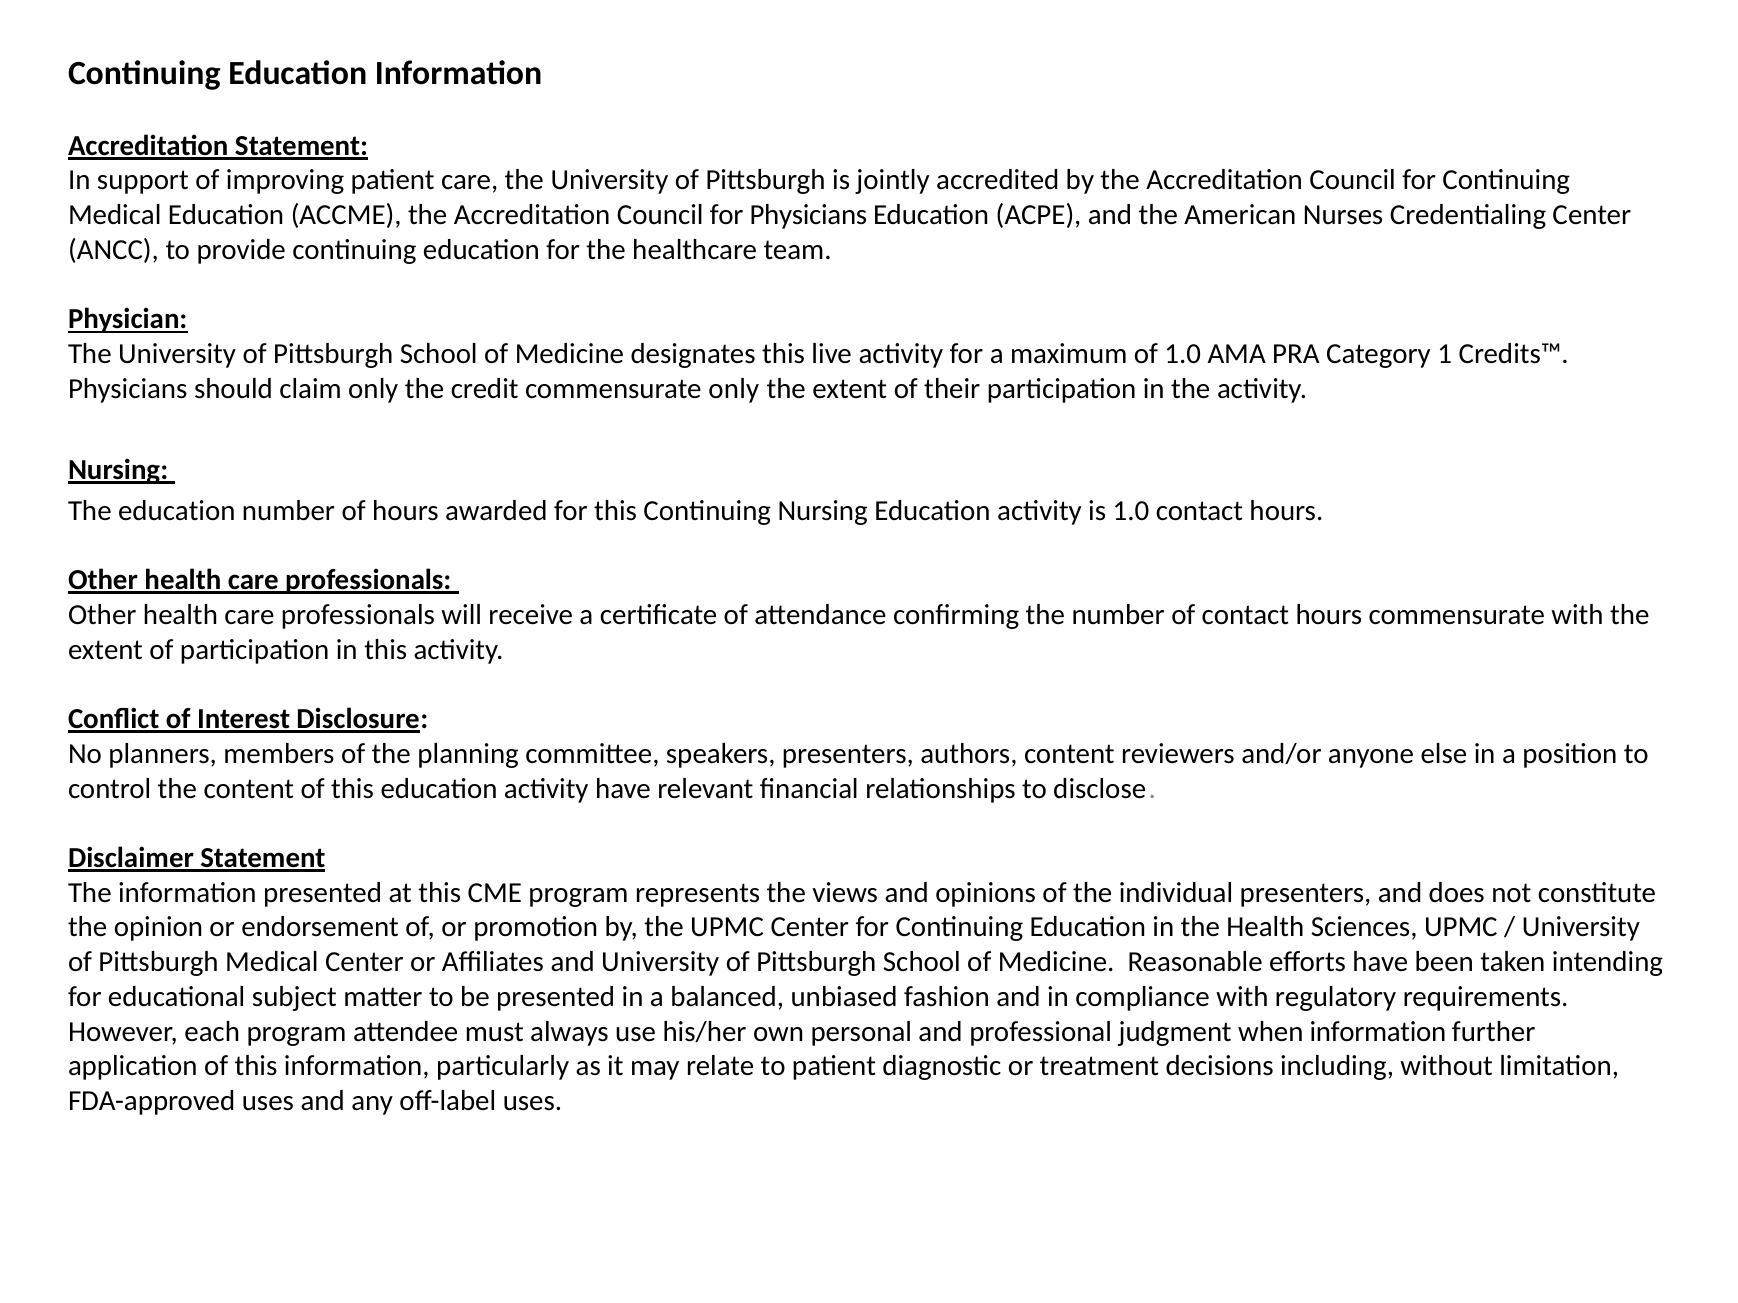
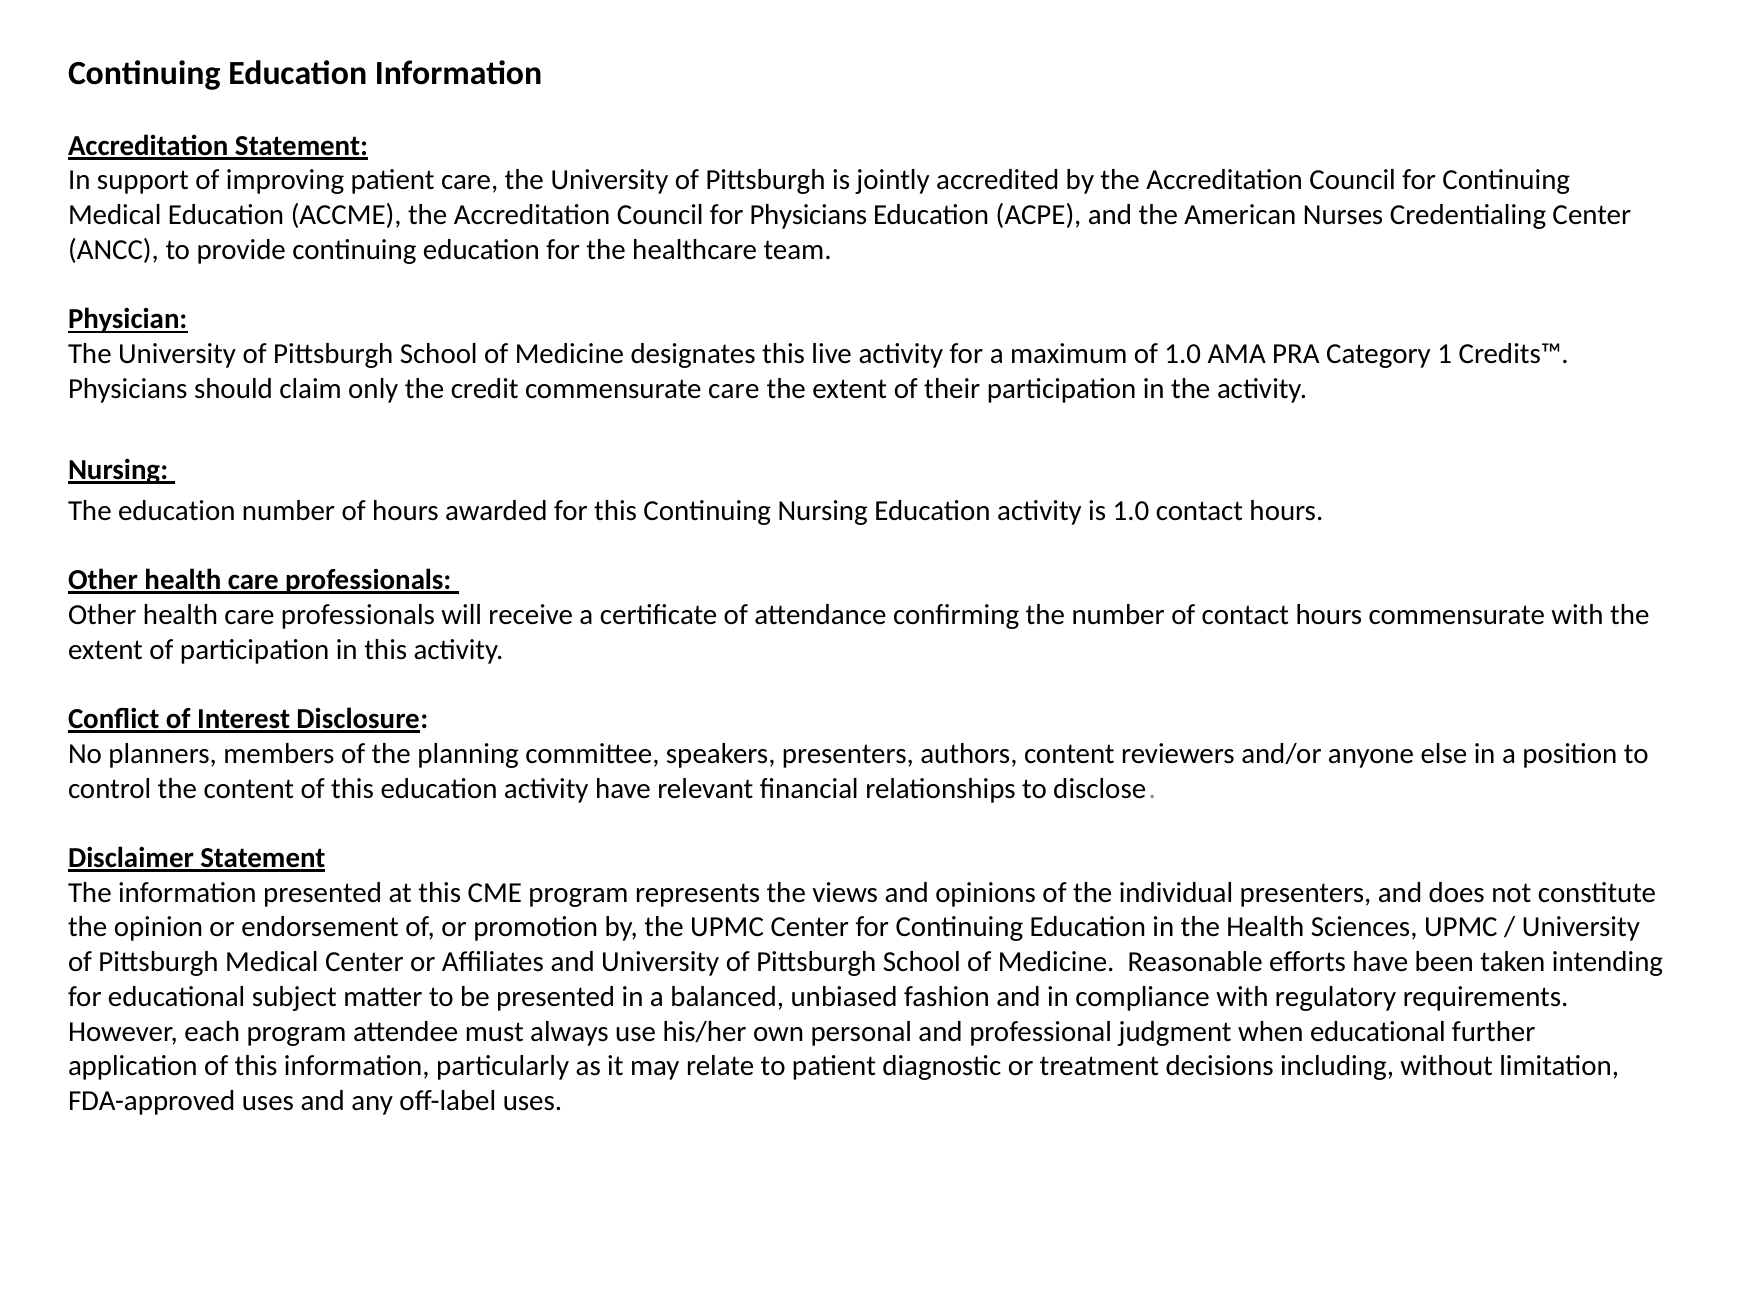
commensurate only: only -> care
when information: information -> educational
